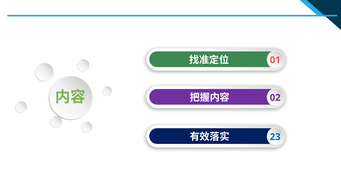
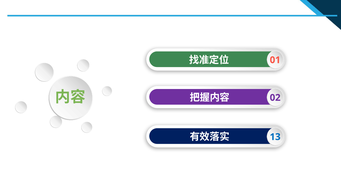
23: 23 -> 13
